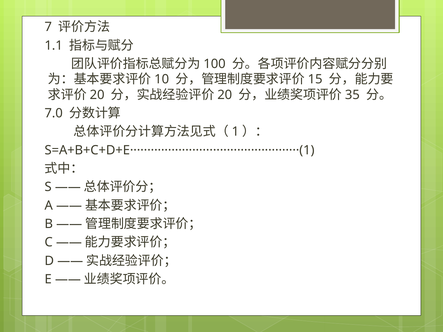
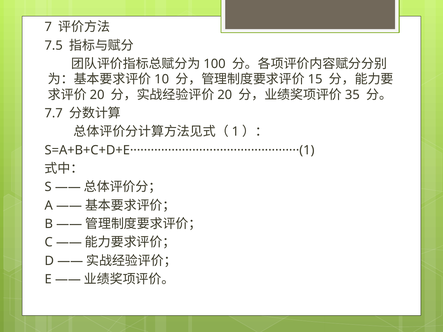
1.1: 1.1 -> 7.5
7.0: 7.0 -> 7.7
